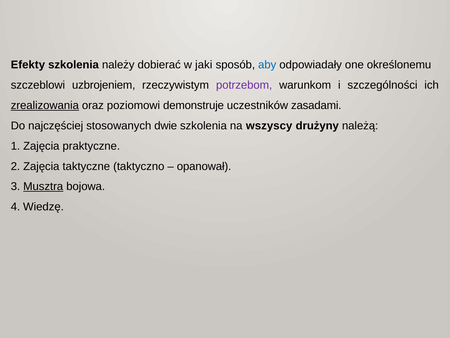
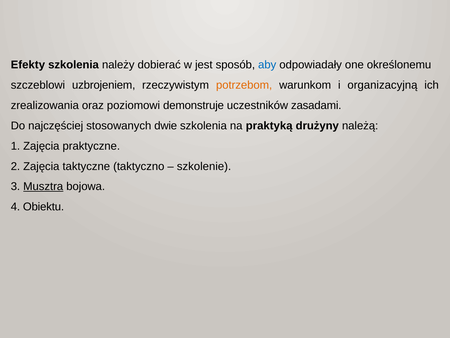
jaki: jaki -> jest
potrzebom colour: purple -> orange
szczególności: szczególności -> organizacyjną
zrealizowania underline: present -> none
wszyscy: wszyscy -> praktyką
opanował: opanował -> szkolenie
Wiedzę: Wiedzę -> Obiektu
